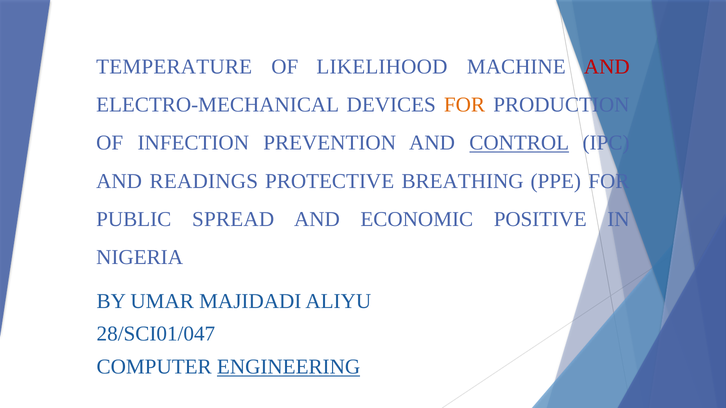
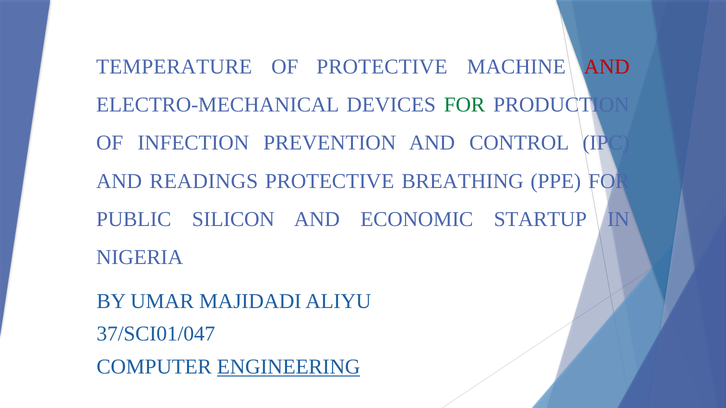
OF LIKELIHOOD: LIKELIHOOD -> PROTECTIVE
FOR at (465, 105) colour: orange -> green
CONTROL underline: present -> none
SPREAD: SPREAD -> SILICON
POSITIVE: POSITIVE -> STARTUP
28/SCI01/047: 28/SCI01/047 -> 37/SCI01/047
